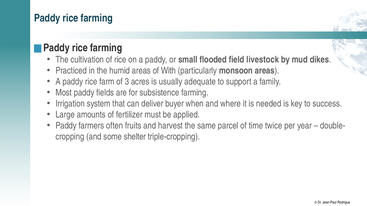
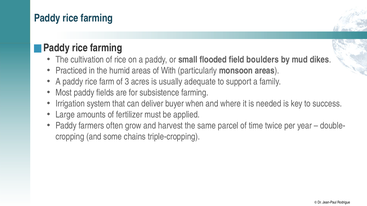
livestock: livestock -> boulders
fruits: fruits -> grow
shelter: shelter -> chains
